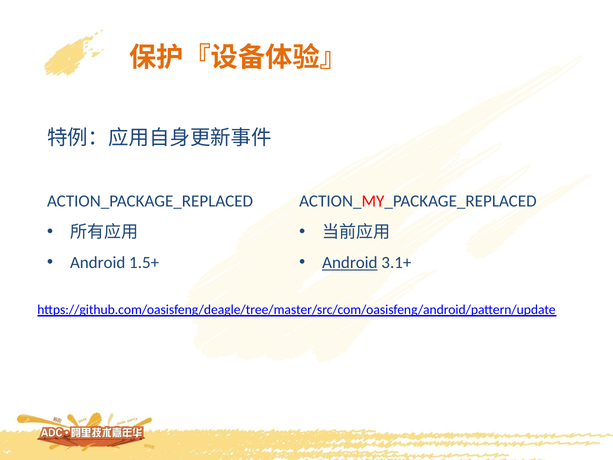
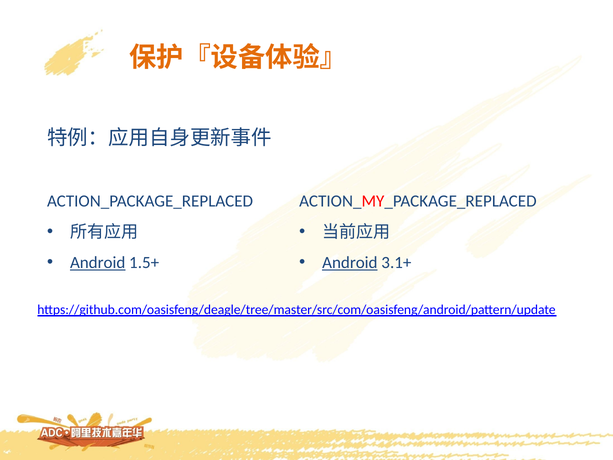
Android at (98, 263) underline: none -> present
